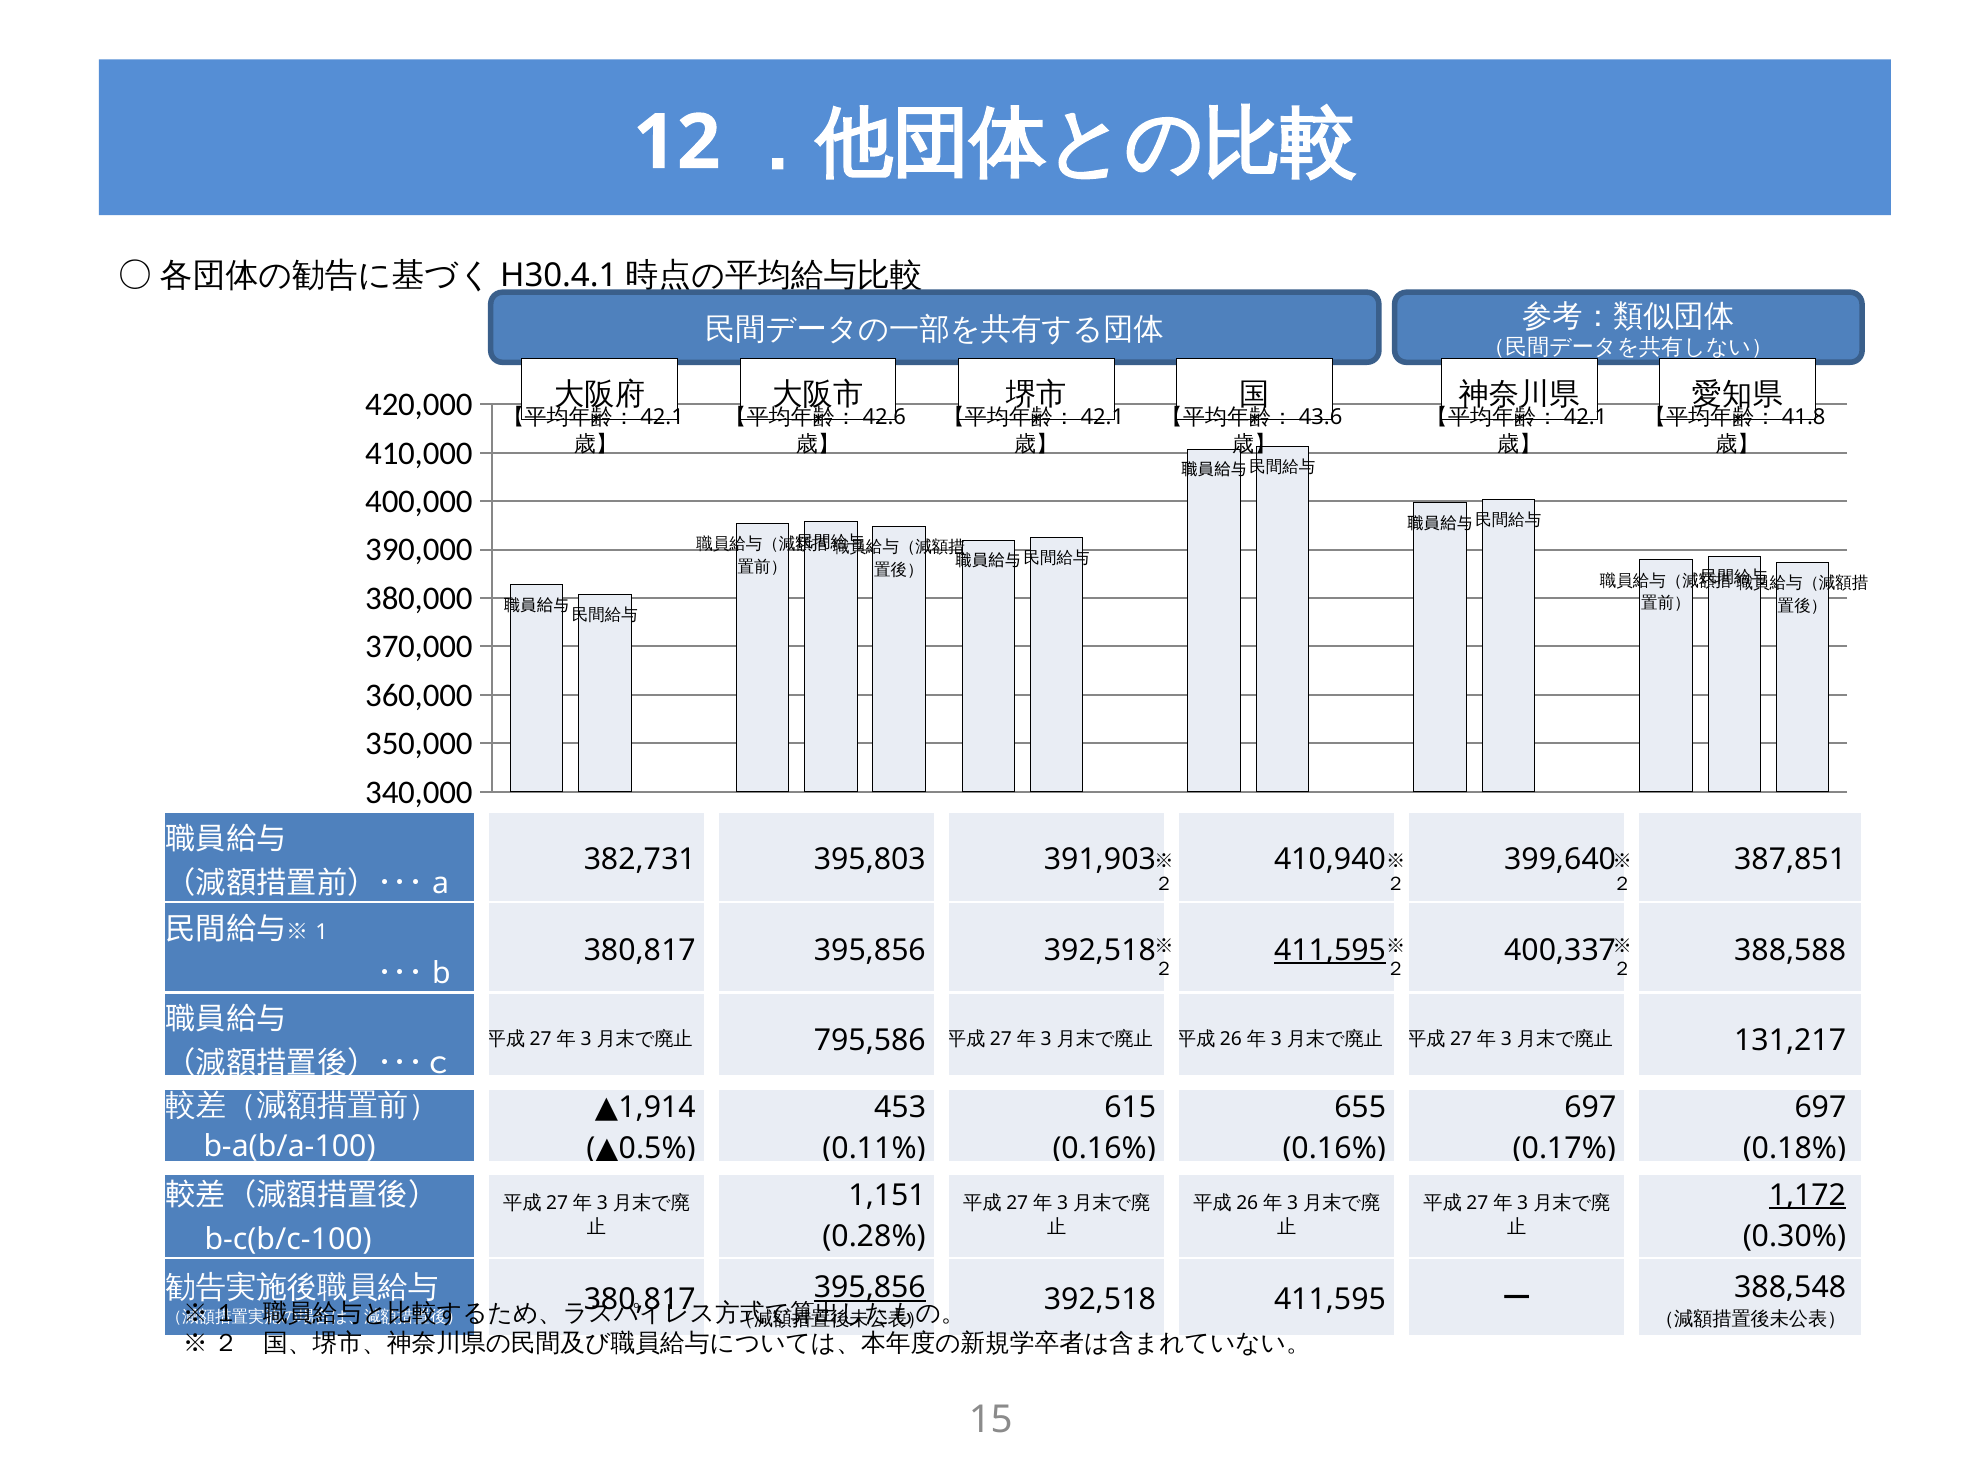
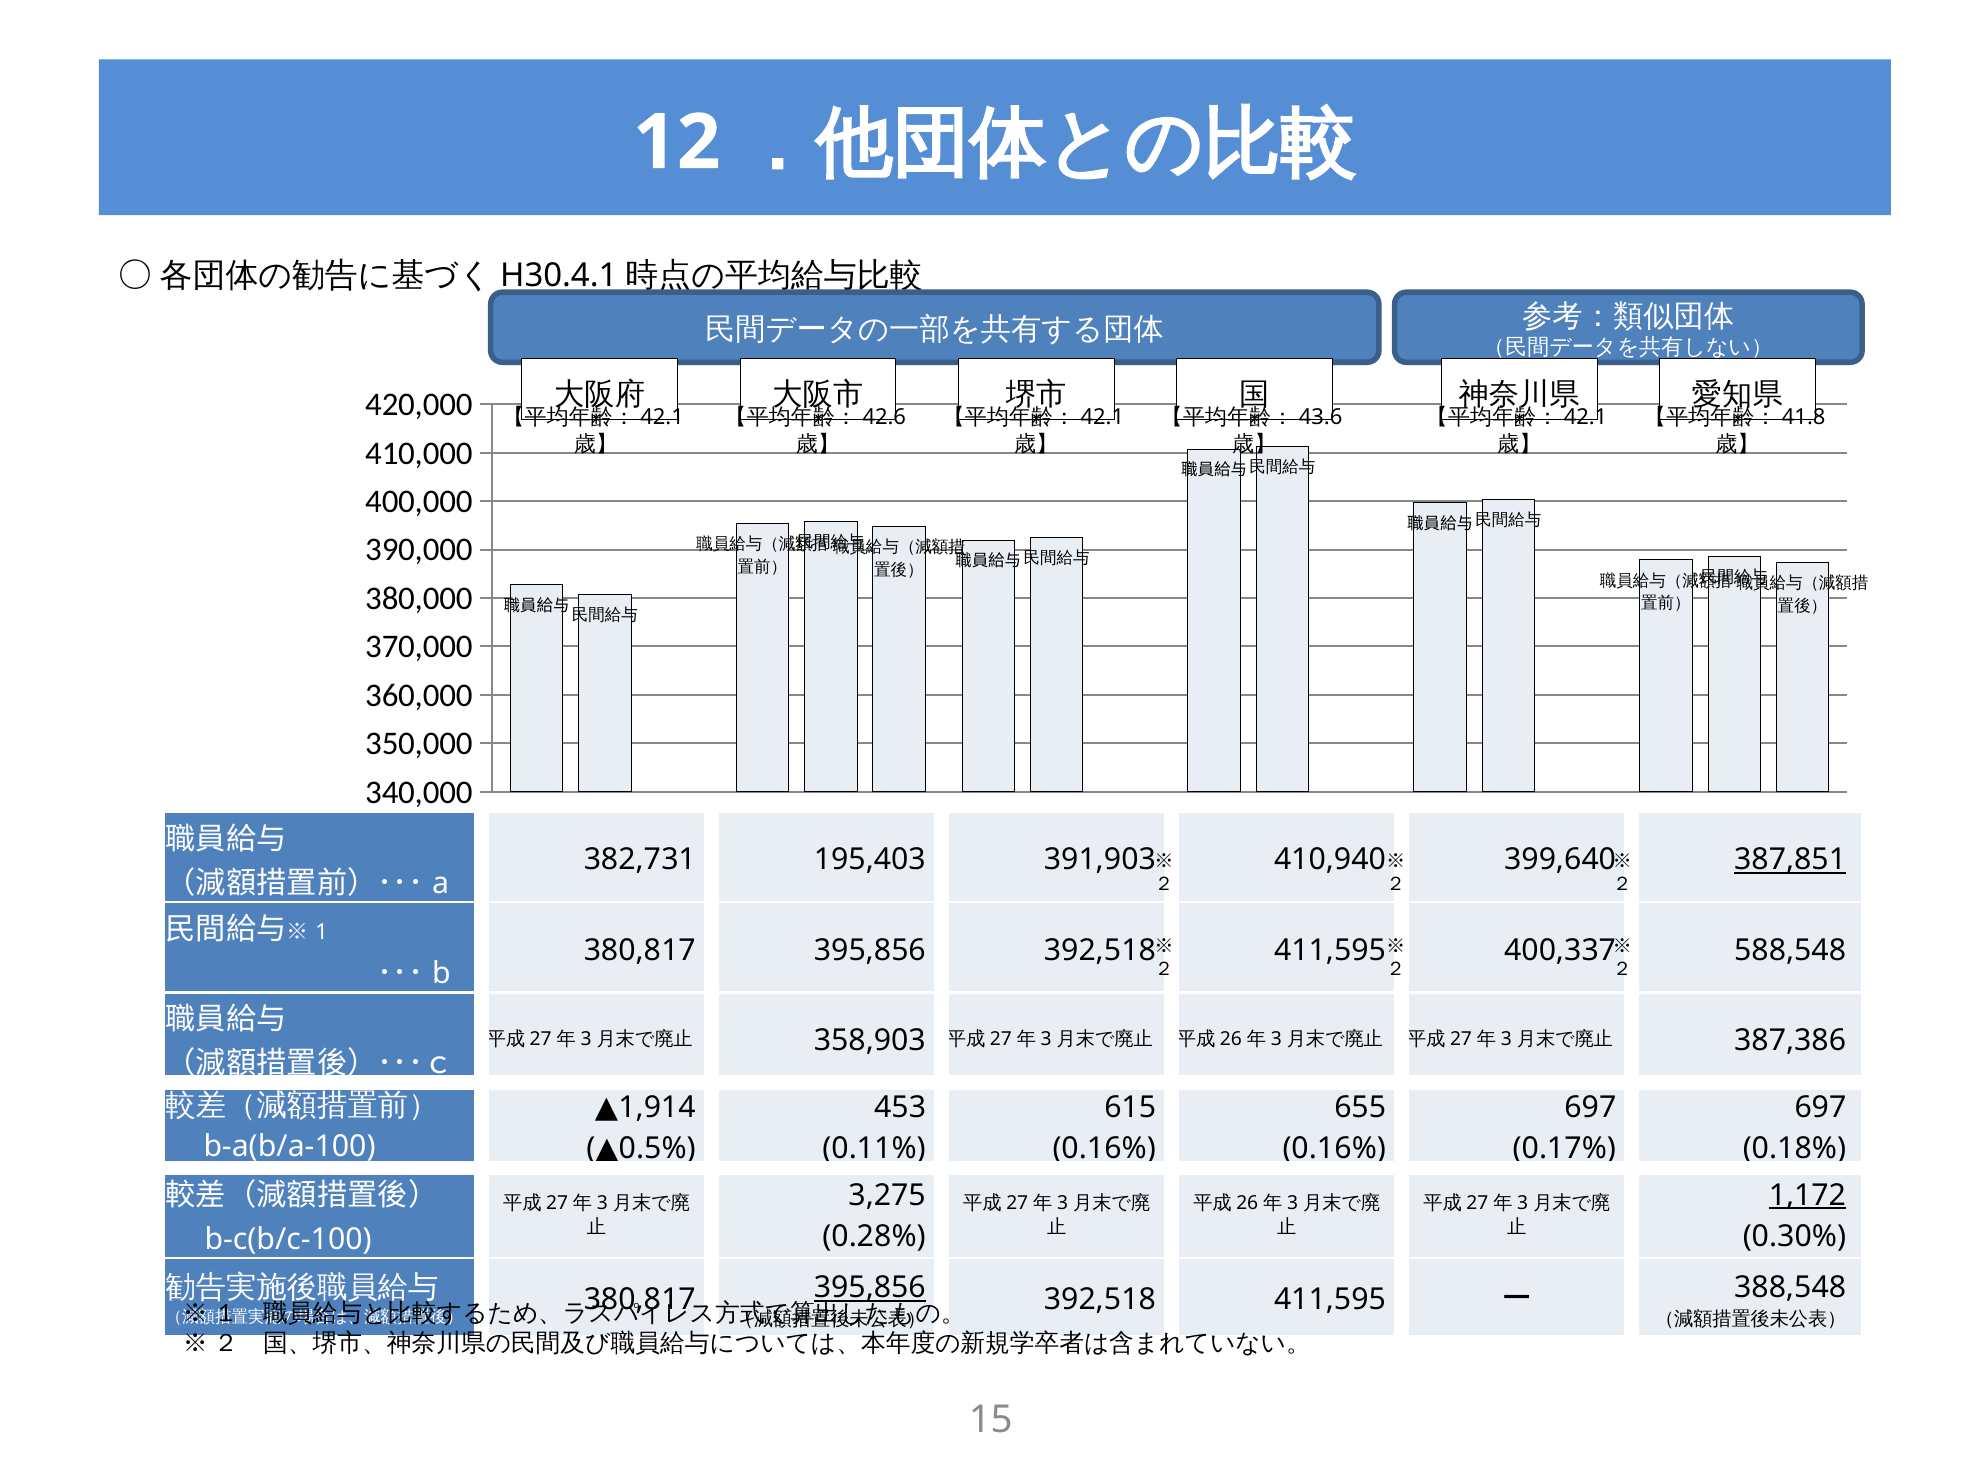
395,803: 395,803 -> 195,403
387,851 underline: none -> present
411,595 at (1330, 950) underline: present -> none
388,588: 388,588 -> 588,548
795,586: 795,586 -> 358,903
131,217: 131,217 -> 387,386
1,151: 1,151 -> 3,275
